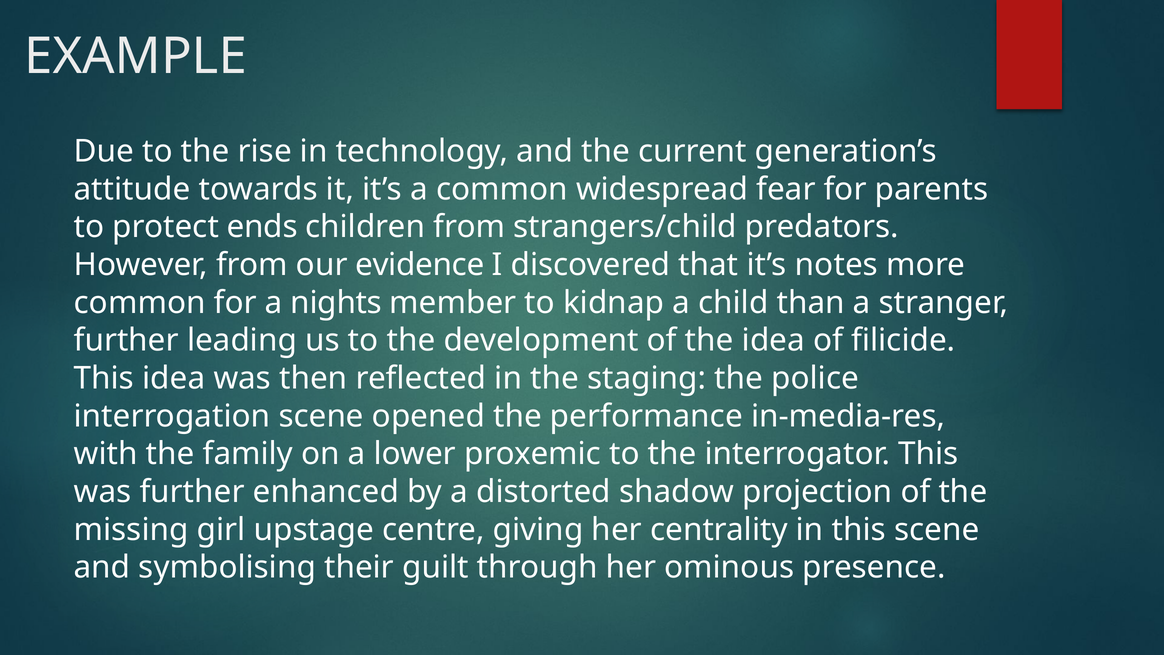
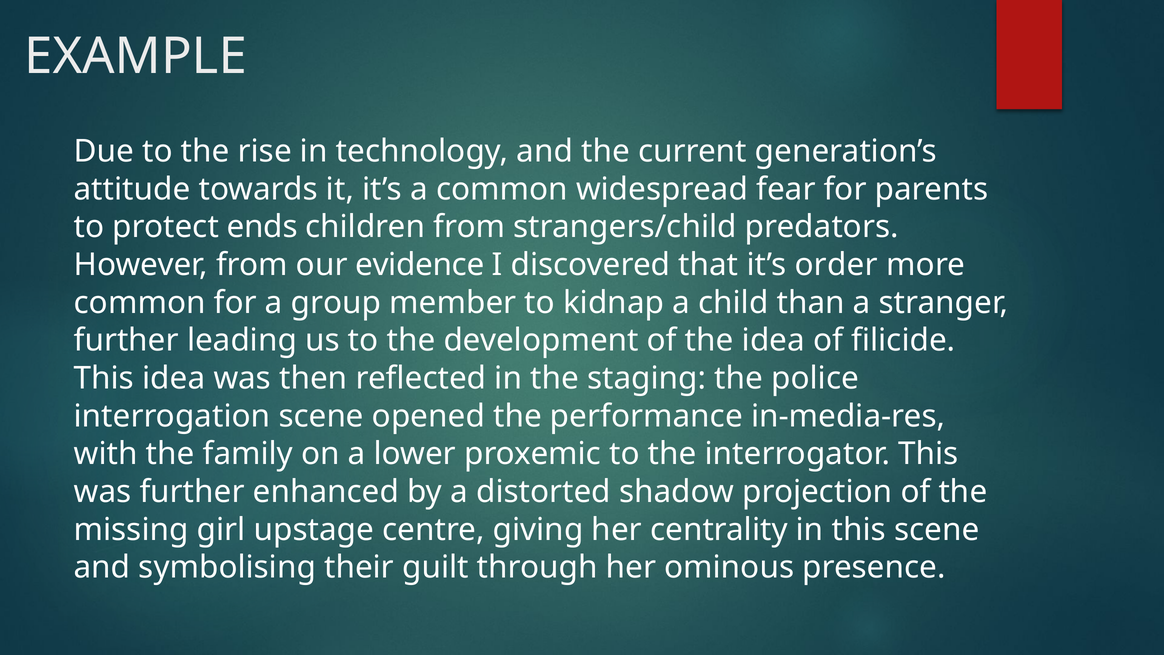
notes: notes -> order
nights: nights -> group
